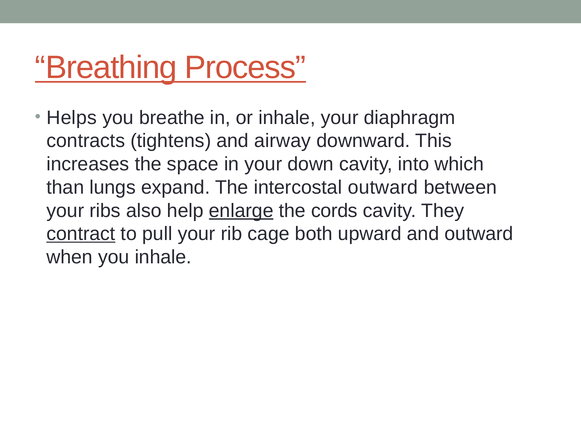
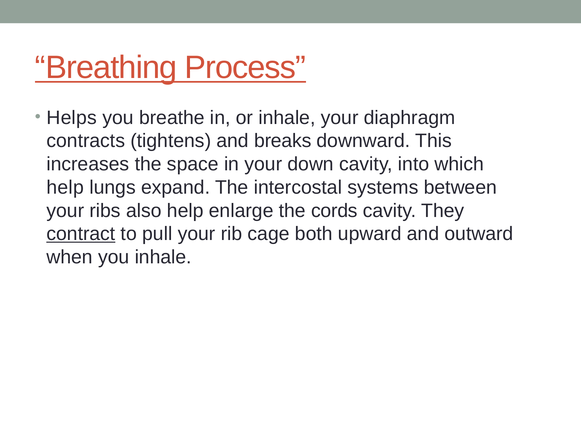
airway: airway -> breaks
than at (65, 187): than -> help
intercostal outward: outward -> systems
enlarge underline: present -> none
